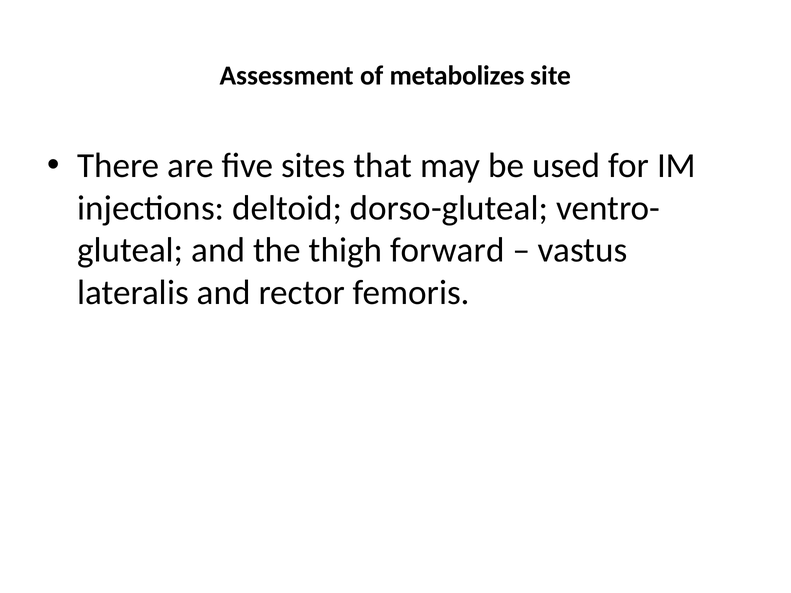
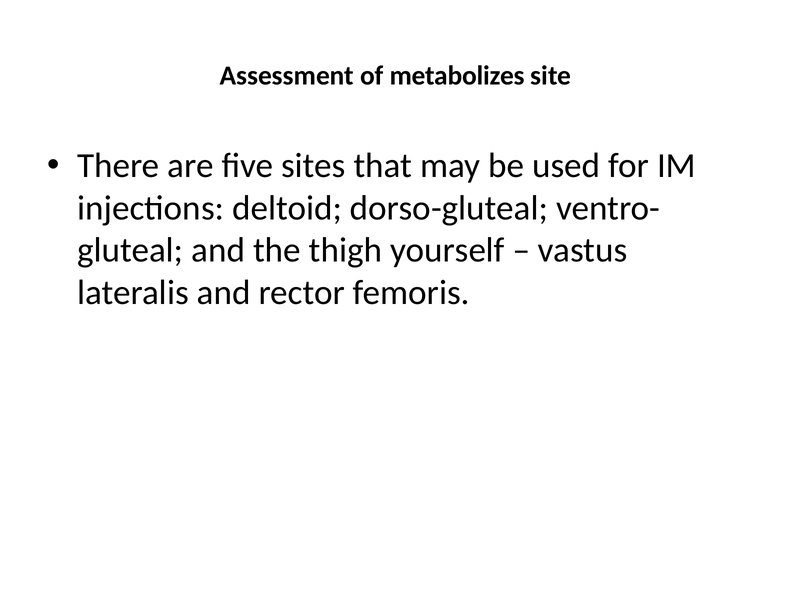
forward: forward -> yourself
